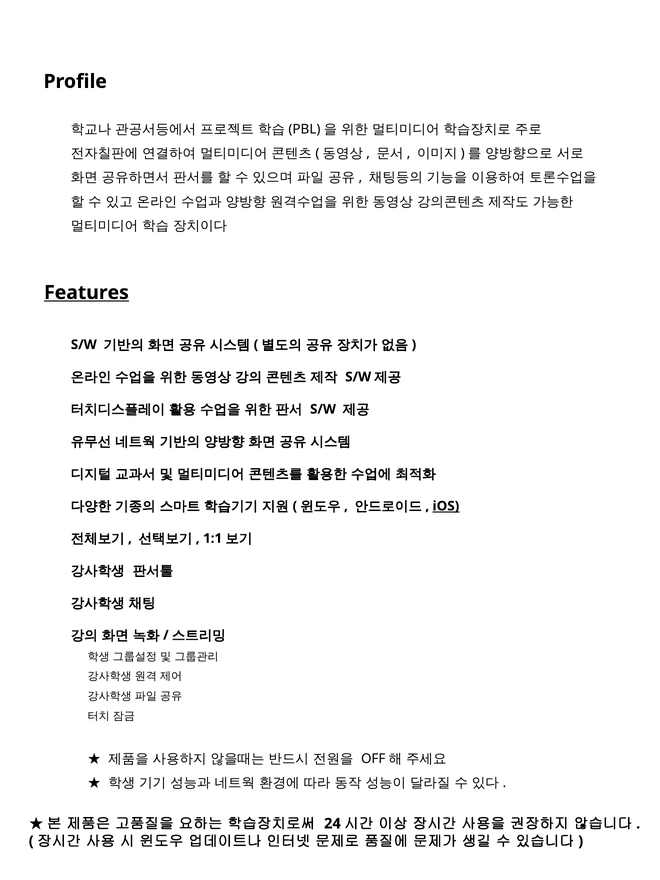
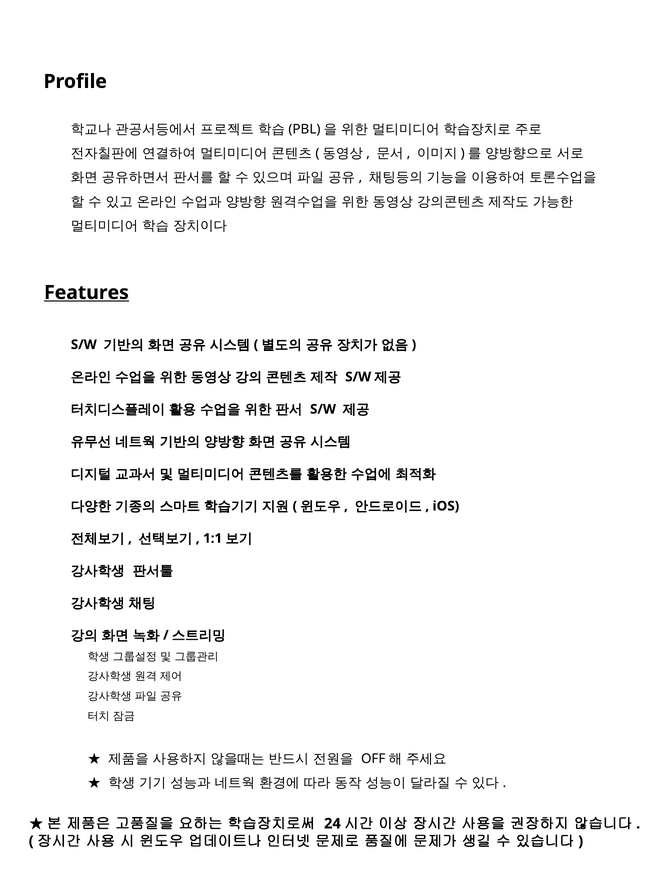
iOS underline: present -> none
